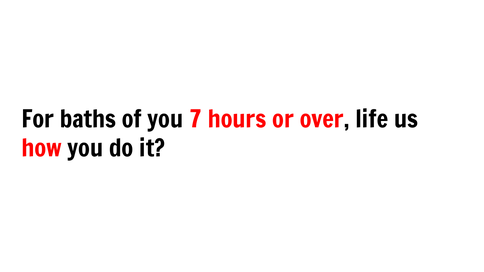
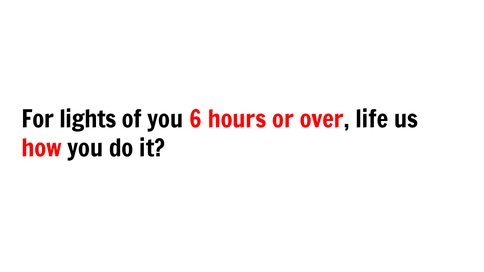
baths: baths -> lights
7: 7 -> 6
